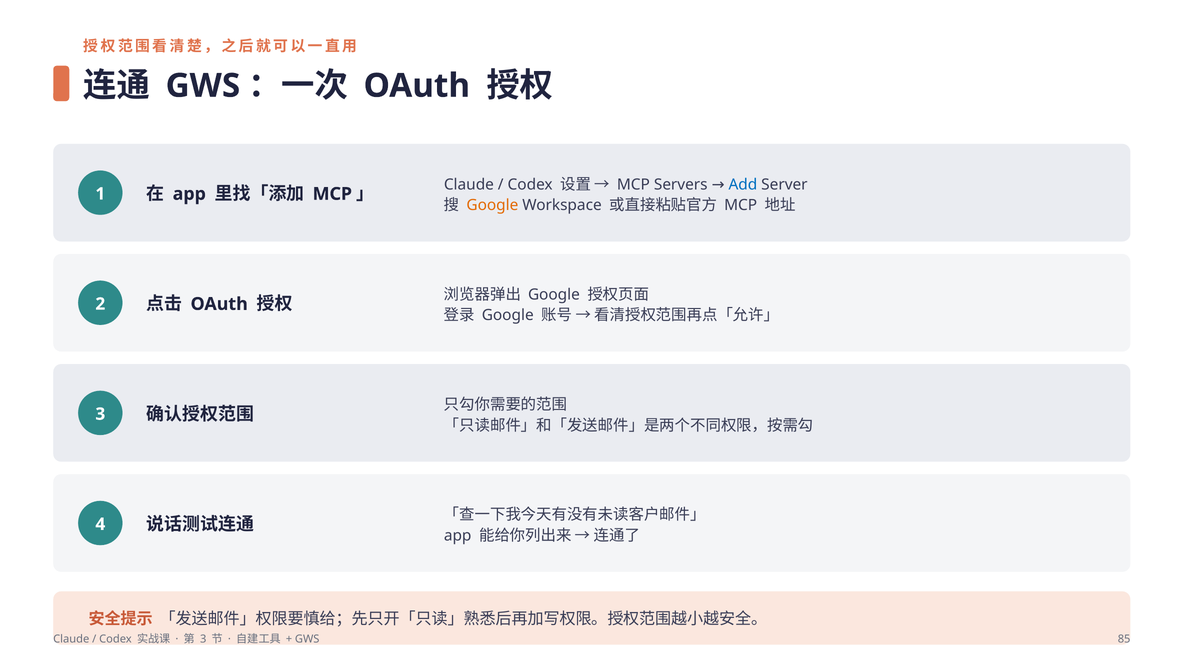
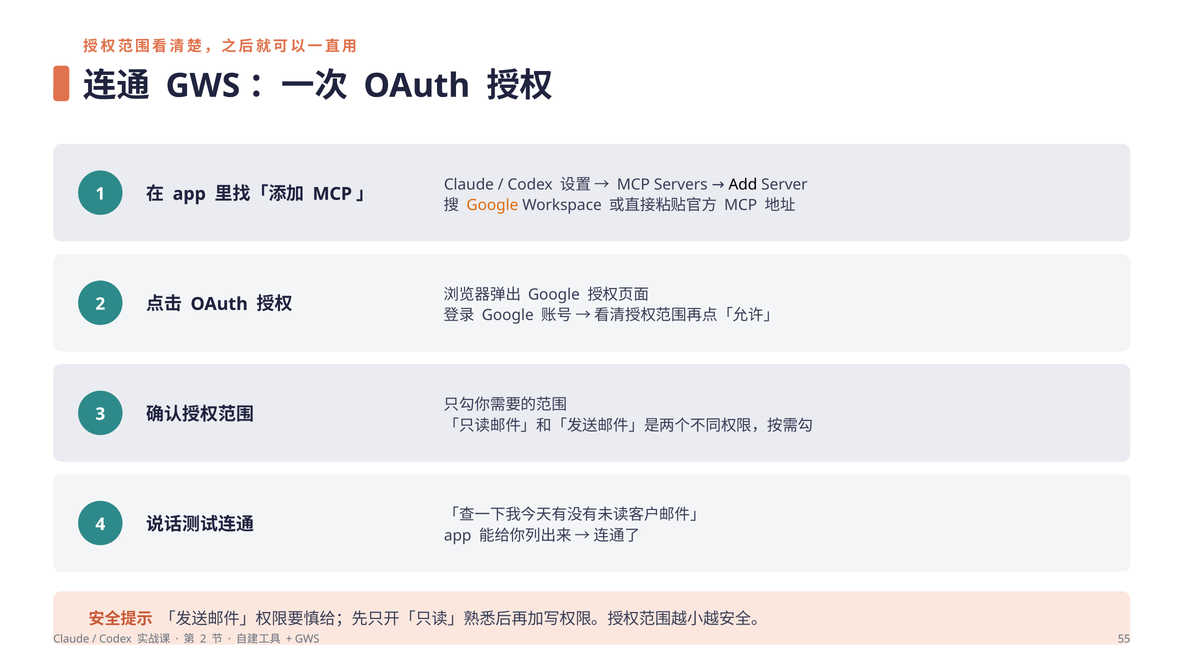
Add colour: blue -> black
3 at (203, 639): 3 -> 2
85: 85 -> 55
